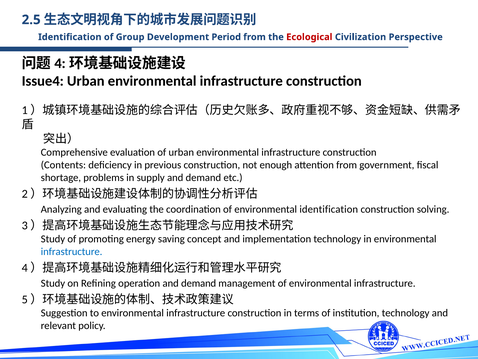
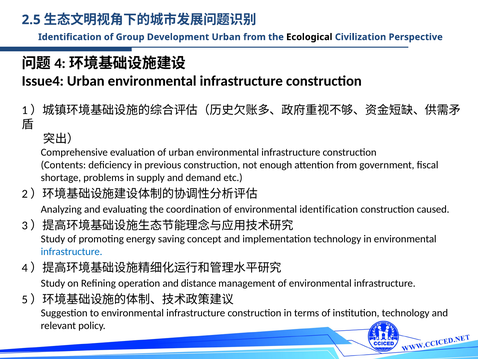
Development Period: Period -> Urban
Ecological colour: red -> black
solving: solving -> caused
operation and demand: demand -> distance
